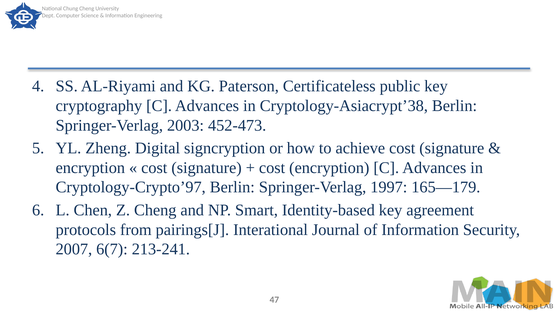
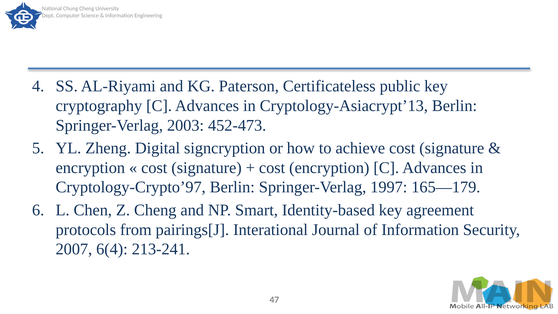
Cryptology-Asiacrypt’38: Cryptology-Asiacrypt’38 -> Cryptology-Asiacrypt’13
6(7: 6(7 -> 6(4
